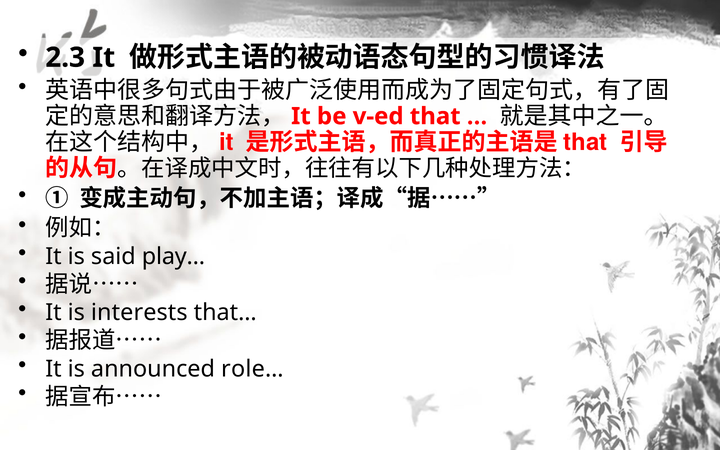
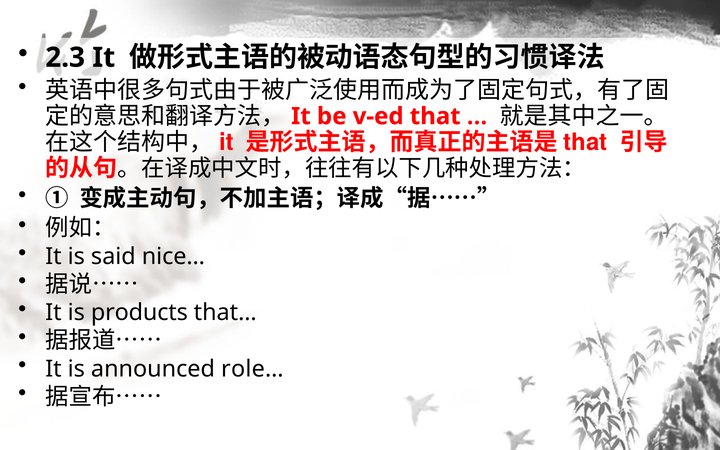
play…: play… -> nice…
interests: interests -> products
